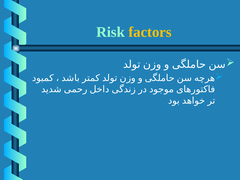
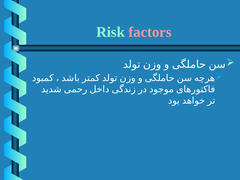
factors colour: yellow -> pink
